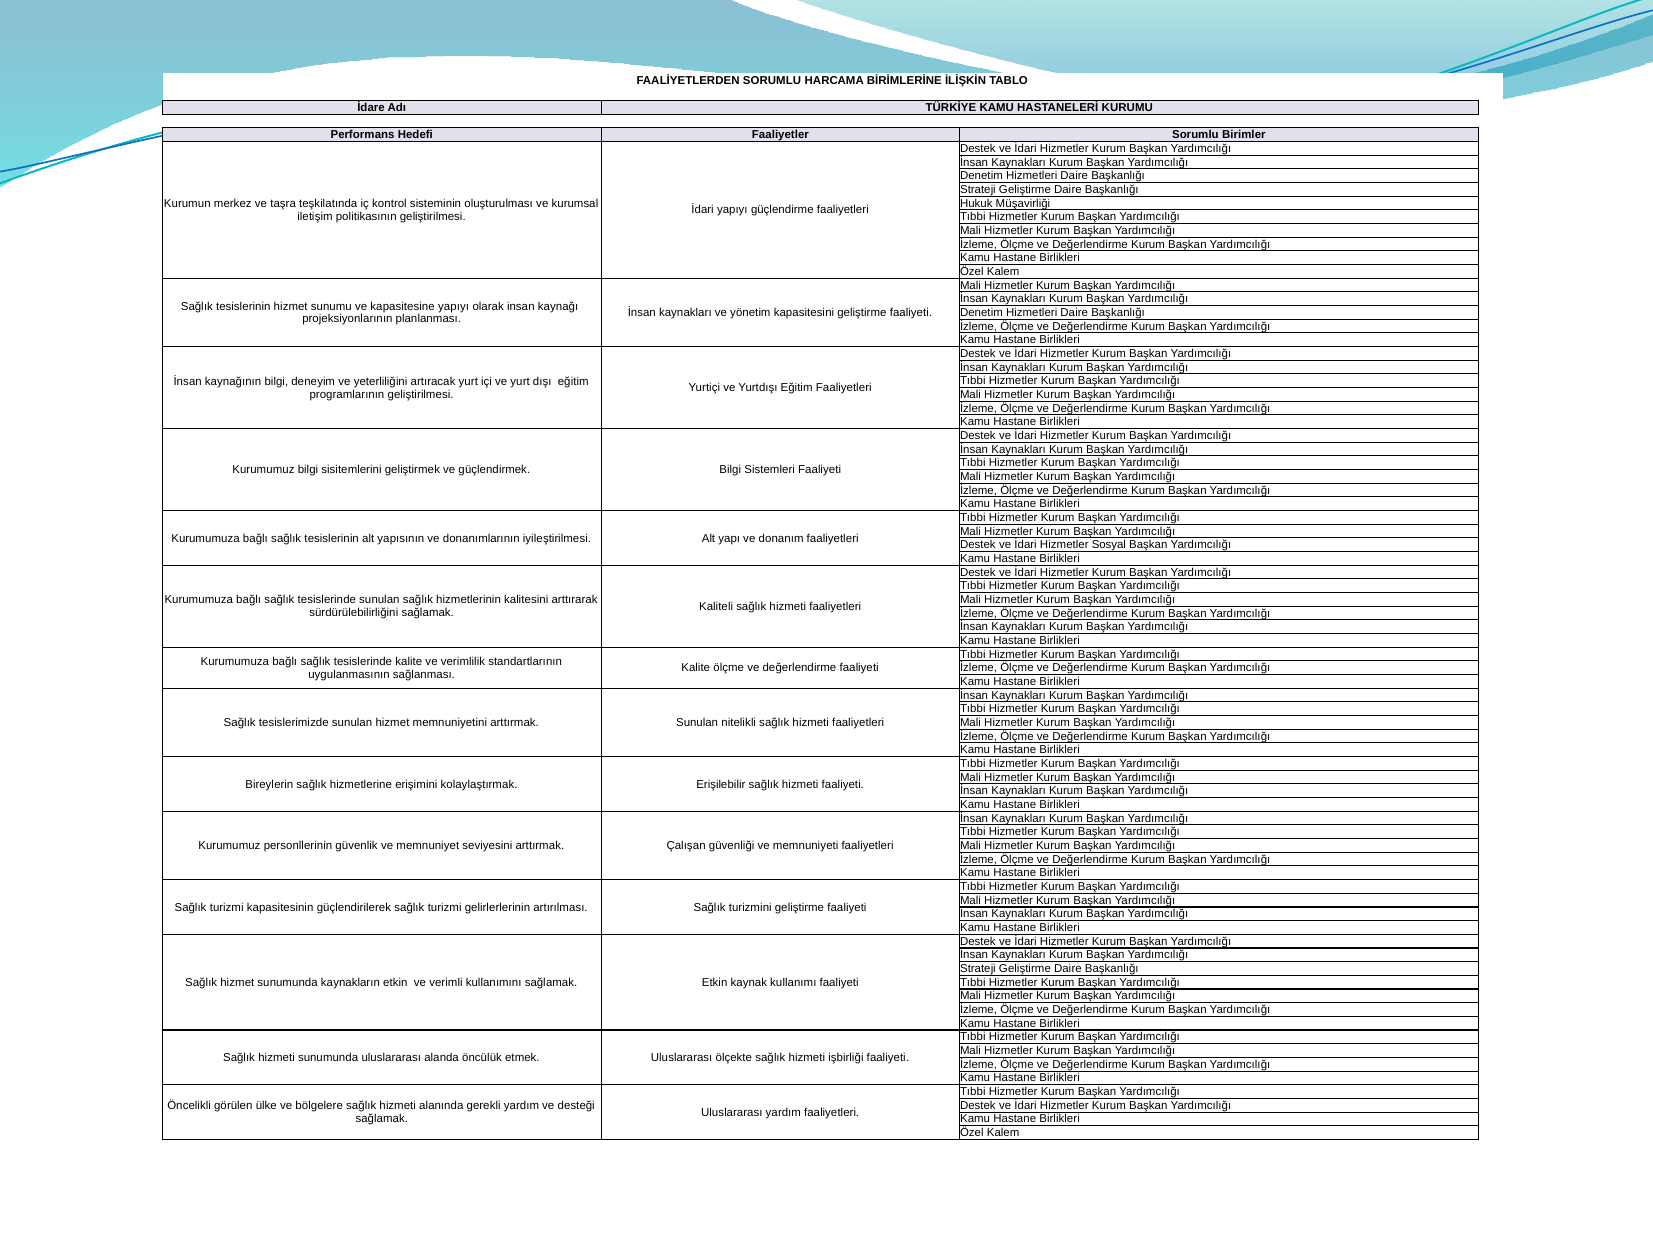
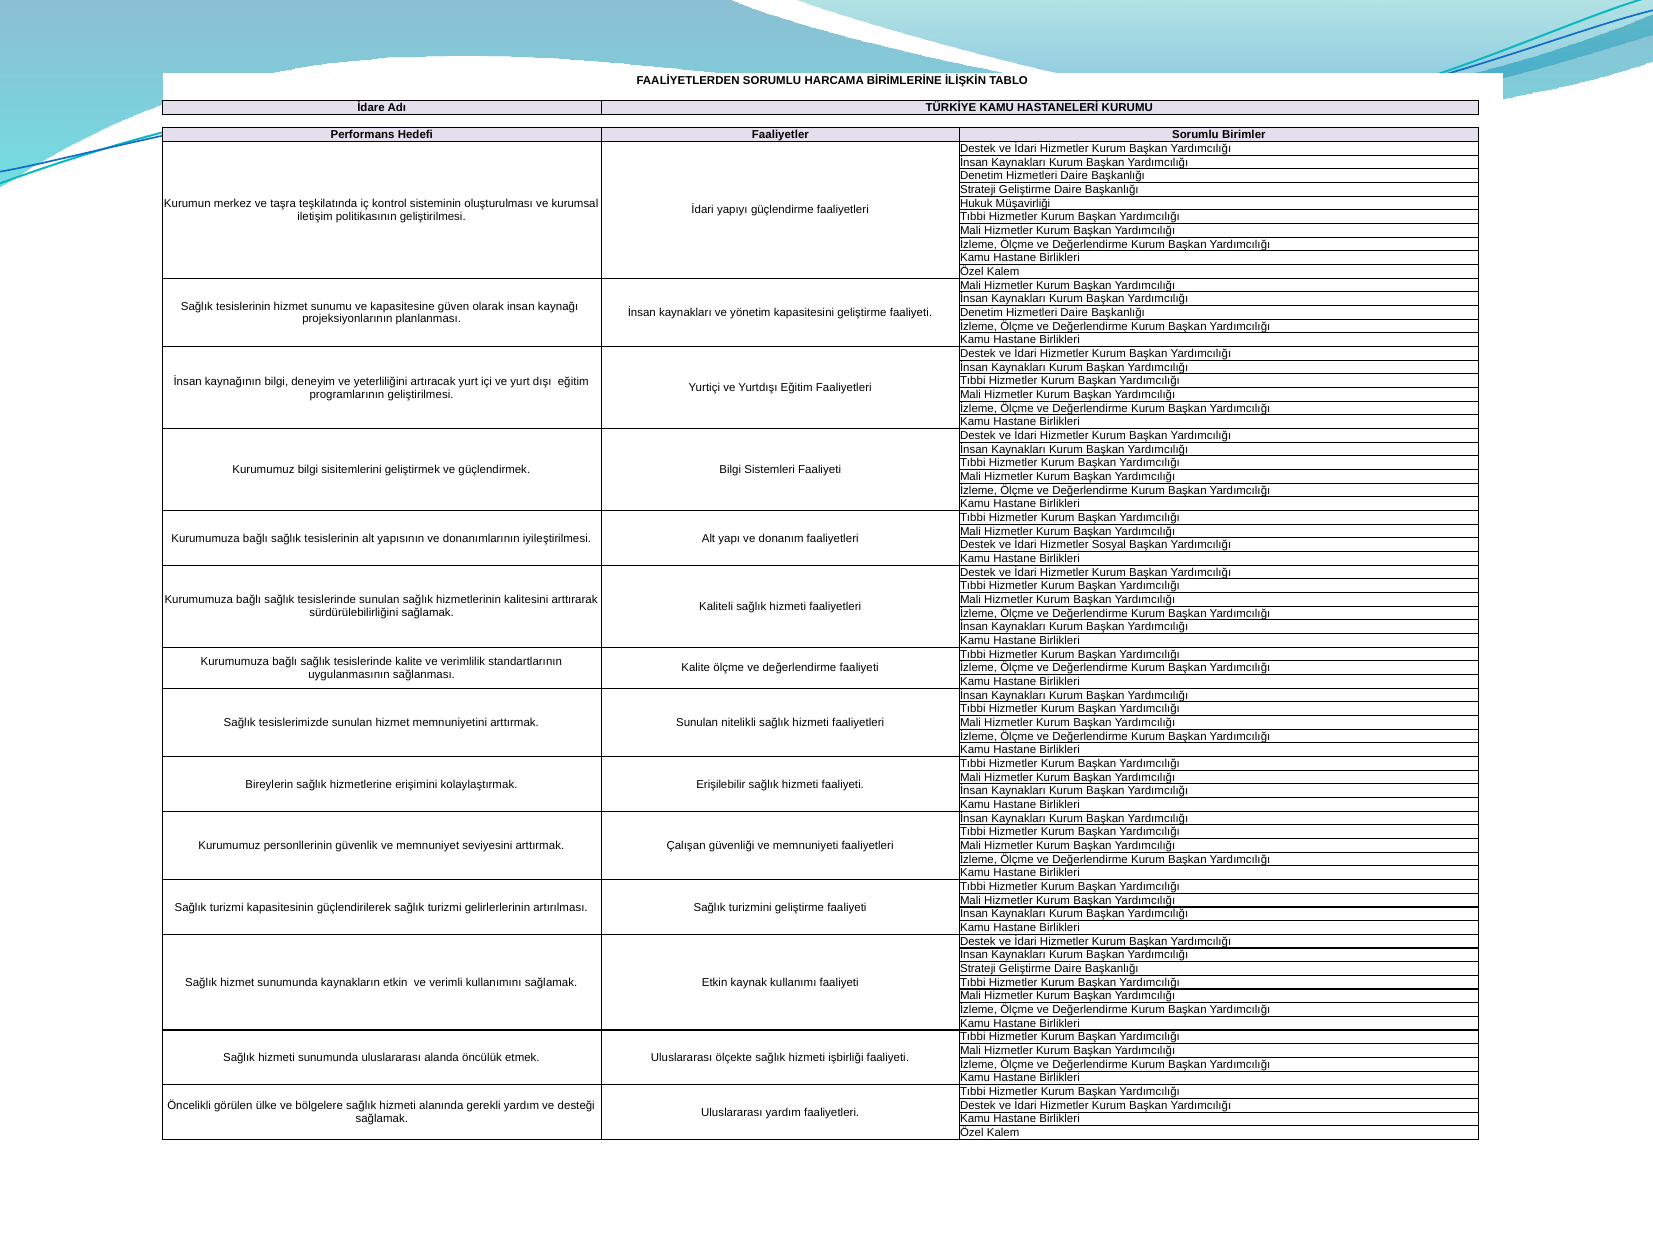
kapasitesine yapıyı: yapıyı -> güven
